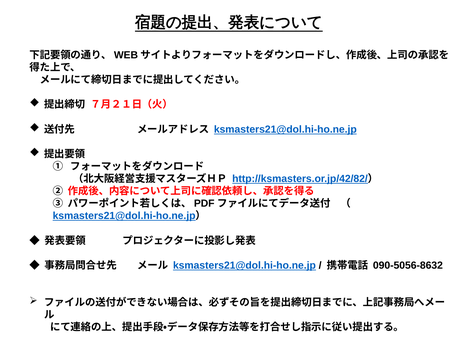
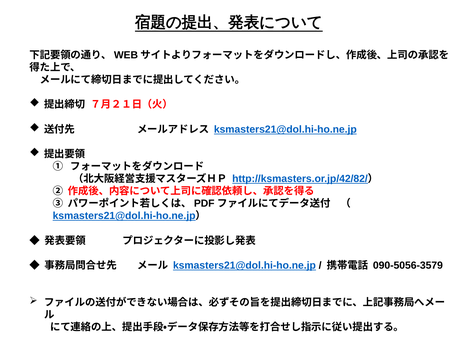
090-5056-8632: 090-5056-8632 -> 090-5056-3579
